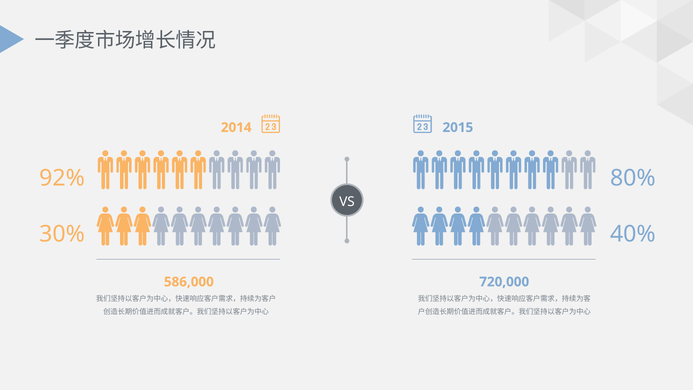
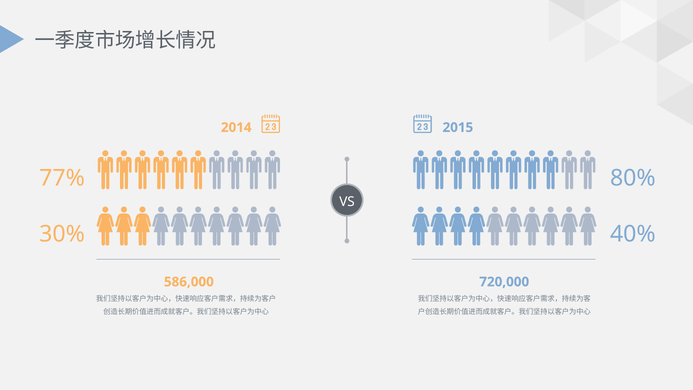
92%: 92% -> 77%
